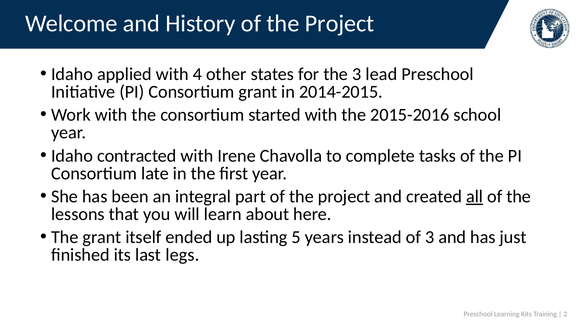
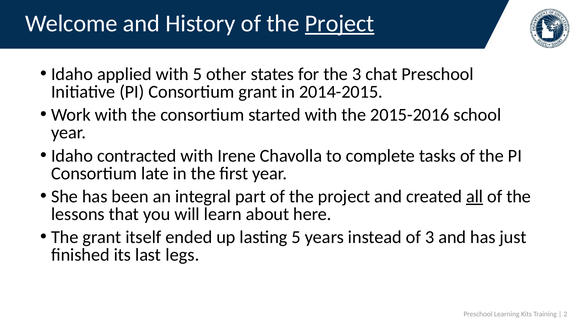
Project at (340, 23) underline: none -> present
with 4: 4 -> 5
lead: lead -> chat
